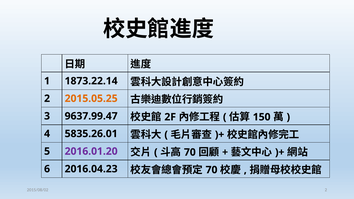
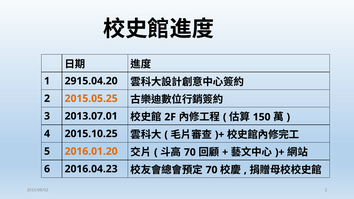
1873.22.14: 1873.22.14 -> 2915.04.20
9637.99.47: 9637.99.47 -> 2013.07.01
5835.26.01: 5835.26.01 -> 2015.10.25
2016.01.20 colour: purple -> orange
